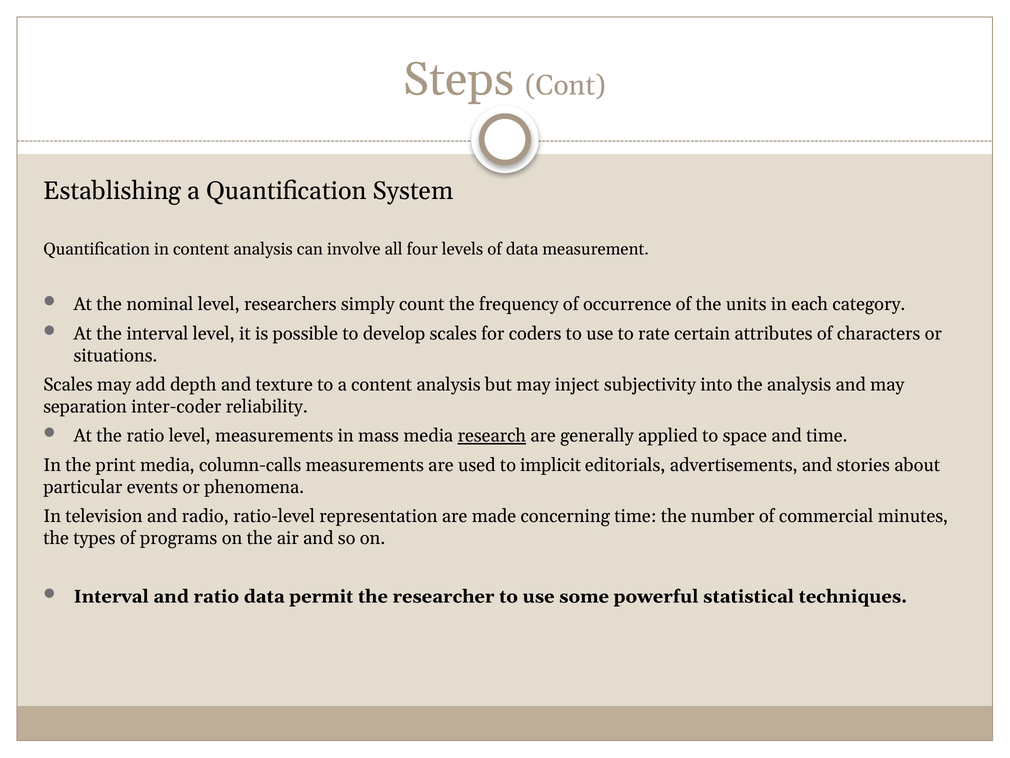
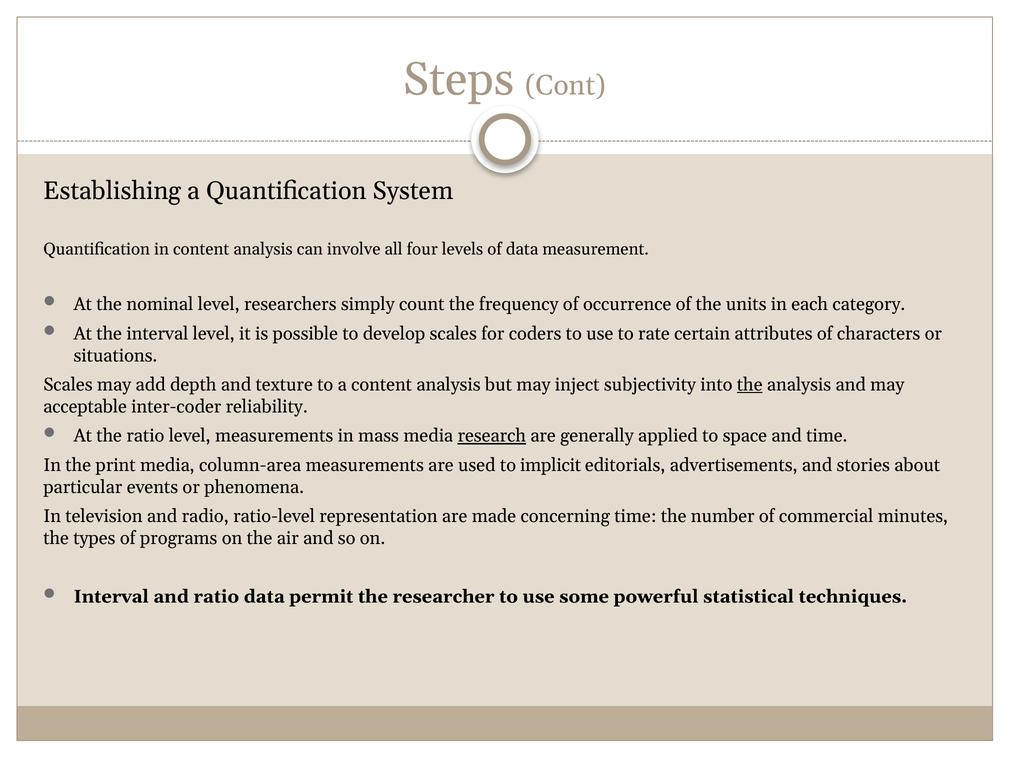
the at (750, 384) underline: none -> present
separation: separation -> acceptable
column-calls: column-calls -> column-area
